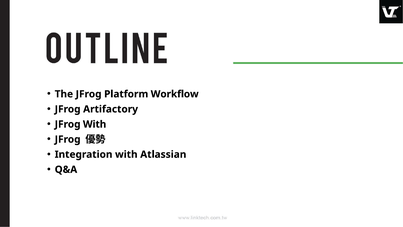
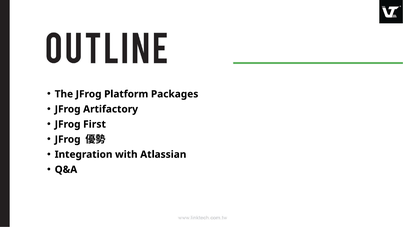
Workflow: Workflow -> Packages
JFrog With: With -> First
